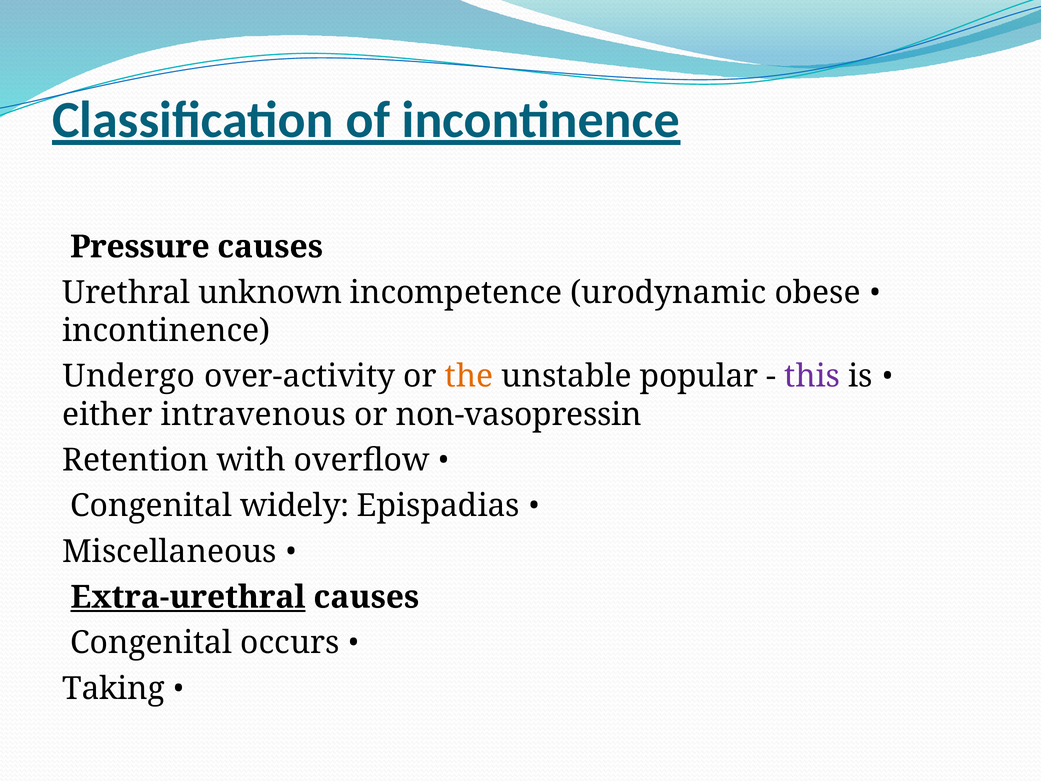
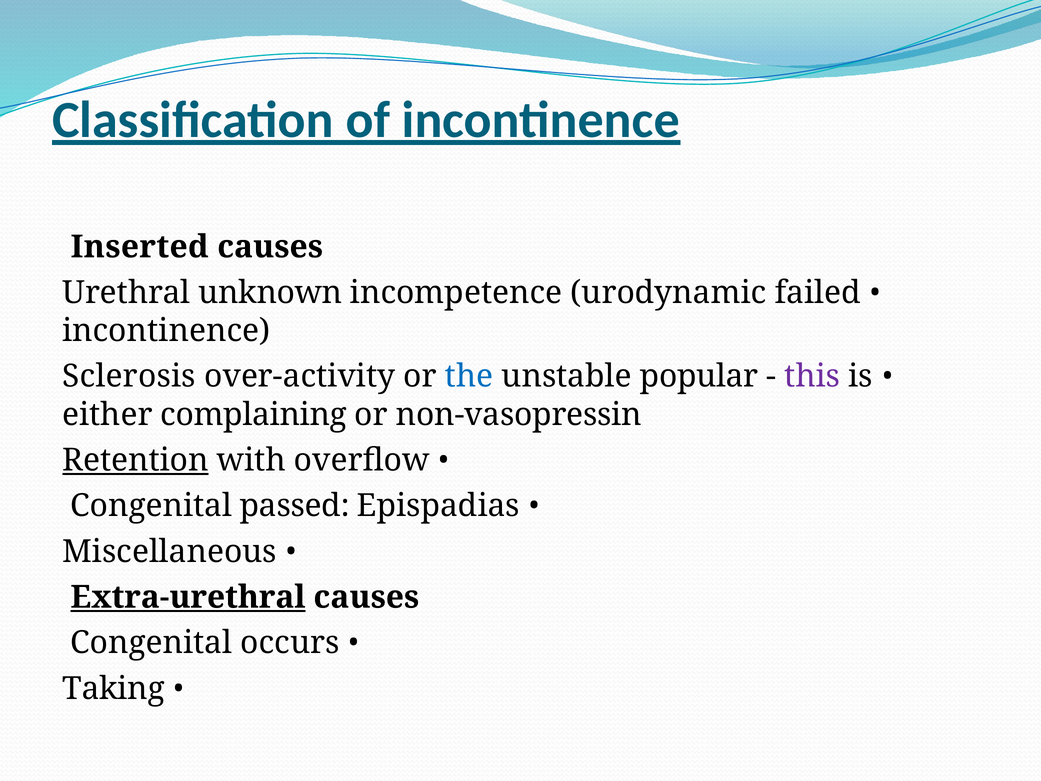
Pressure: Pressure -> Inserted
obese: obese -> failed
Undergo: Undergo -> Sclerosis
the colour: orange -> blue
intravenous: intravenous -> complaining
Retention underline: none -> present
widely: widely -> passed
